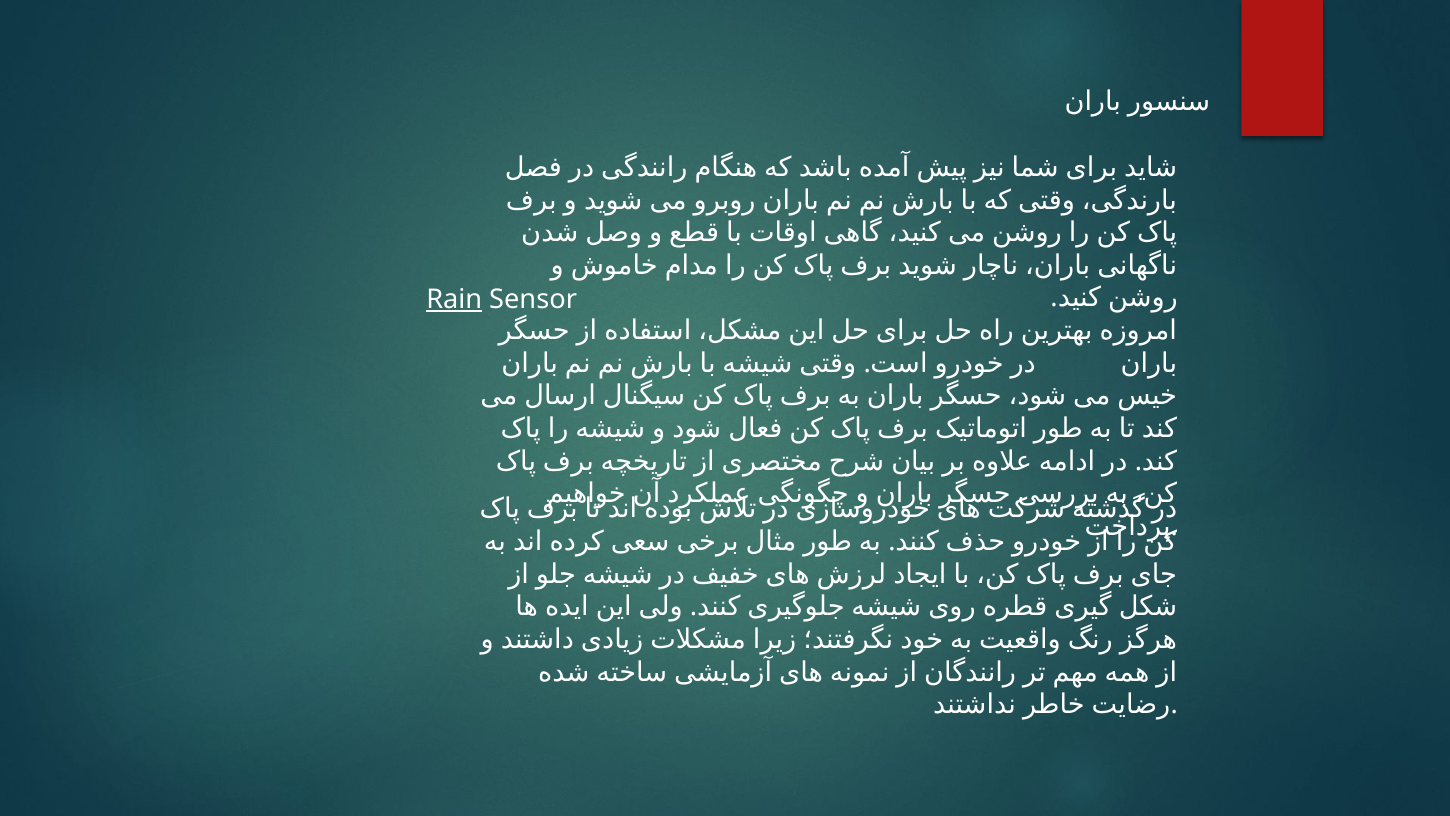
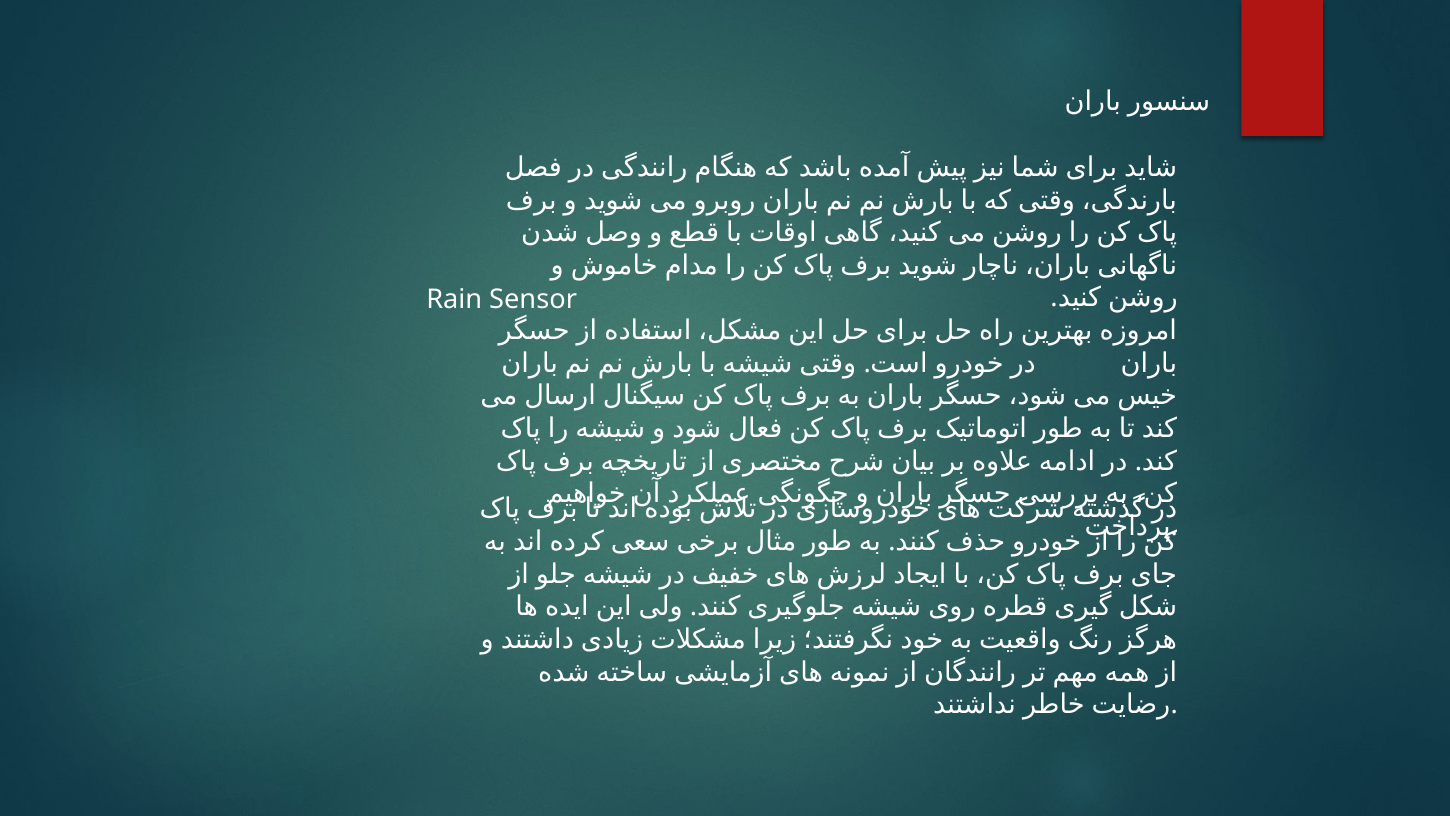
Rain underline: present -> none
